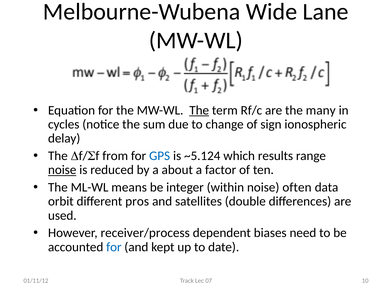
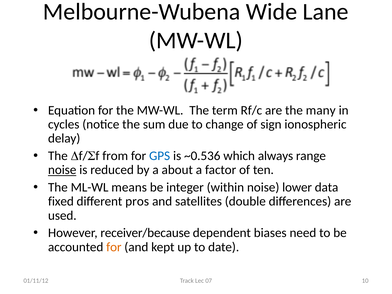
The at (199, 110) underline: present -> none
~5.124: ~5.124 -> ~0.536
results: results -> always
often: often -> lower
orbit: orbit -> fixed
receiver/process: receiver/process -> receiver/because
for at (114, 247) colour: blue -> orange
